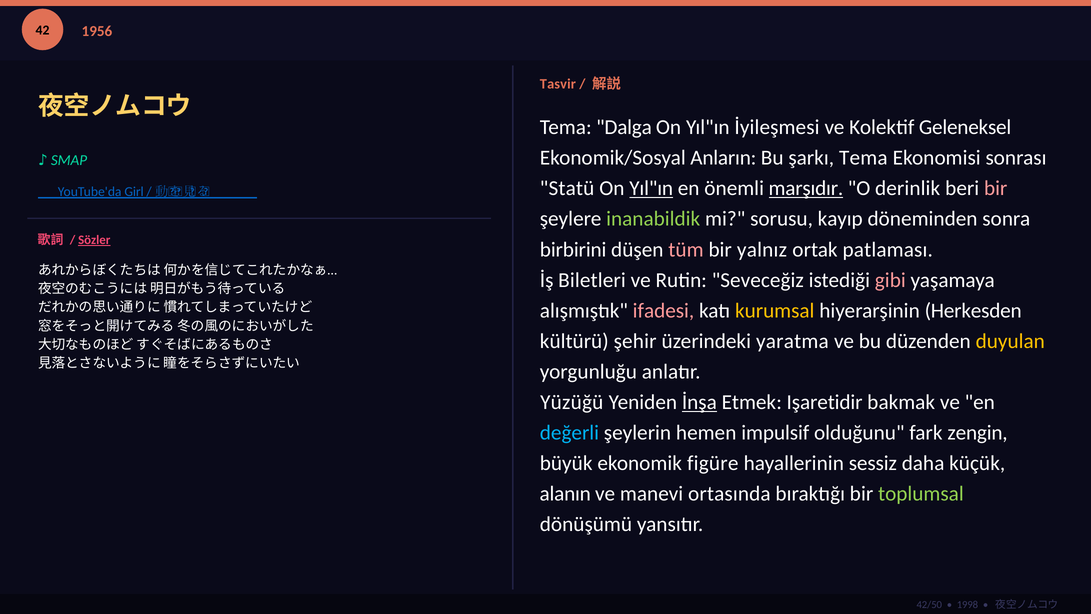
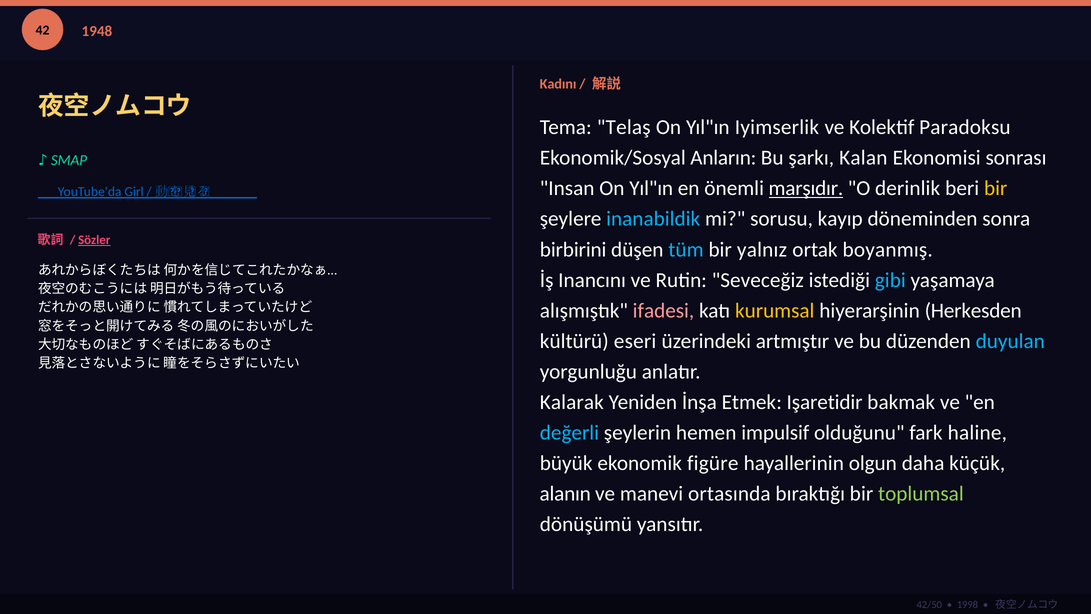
1956: 1956 -> 1948
Tasvir: Tasvir -> Kadını
Dalga: Dalga -> Telaş
İyileşmesi: İyileşmesi -> Iyimserlik
Geleneksel: Geleneksel -> Paradoksu
şarkı Tema: Tema -> Kalan
Statü: Statü -> Insan
Yıl"ın at (651, 188) underline: present -> none
bir at (996, 188) colour: pink -> yellow
inanabildik colour: light green -> light blue
tüm colour: pink -> light blue
patlaması: patlaması -> boyanmış
Biletleri: Biletleri -> Inancını
gibi colour: pink -> light blue
şehir: şehir -> eseri
yaratma: yaratma -> artmıştır
duyulan colour: yellow -> light blue
Yüzüğü: Yüzüğü -> Kalarak
İnşa underline: present -> none
zengin: zengin -> haline
sessiz: sessiz -> olgun
